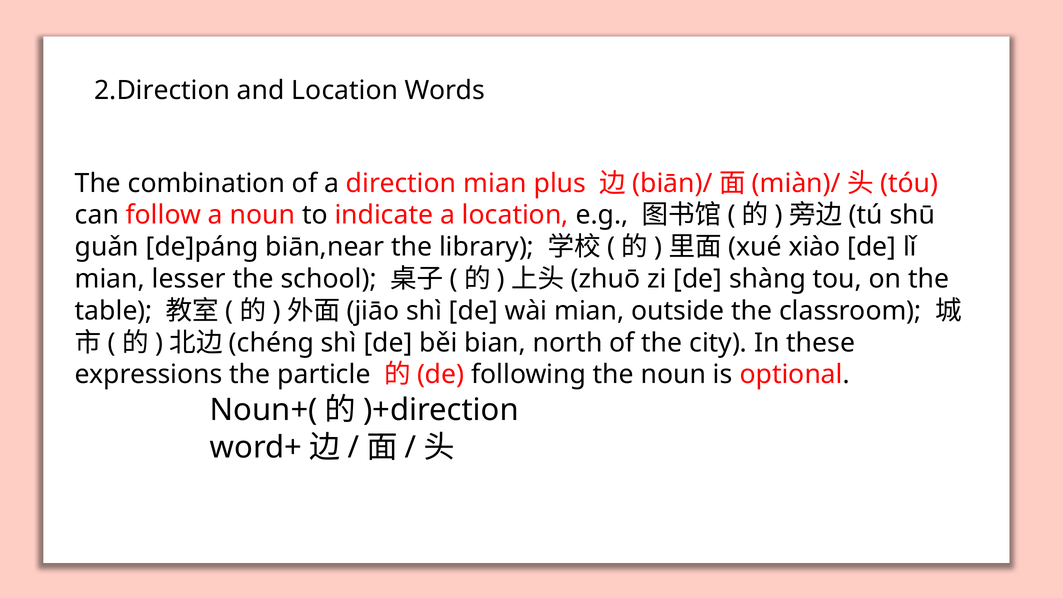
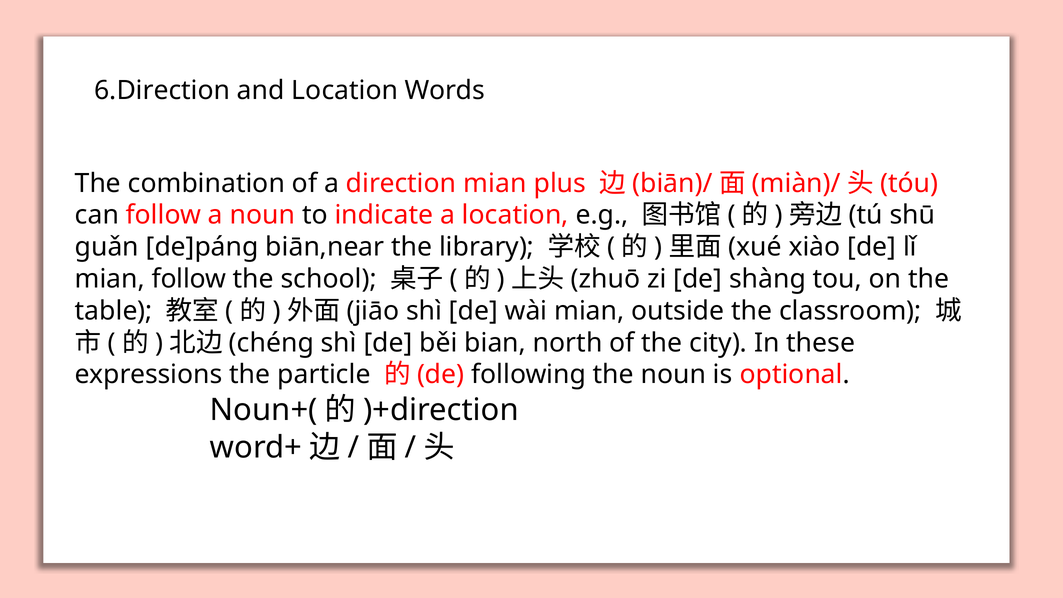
2.Direction: 2.Direction -> 6.Direction
mian lesser: lesser -> follow
